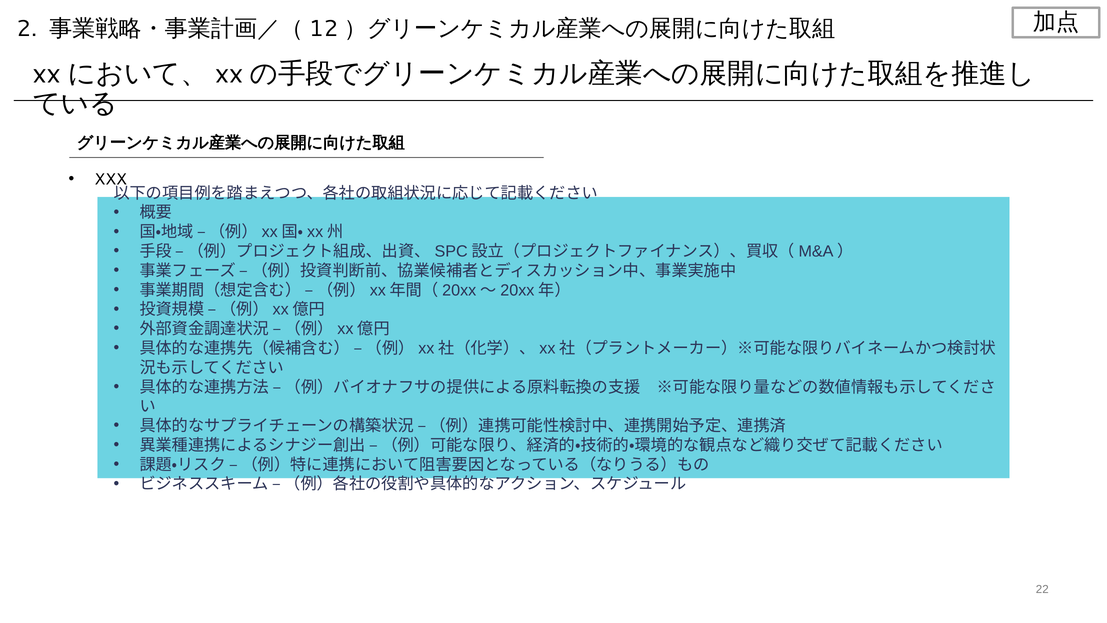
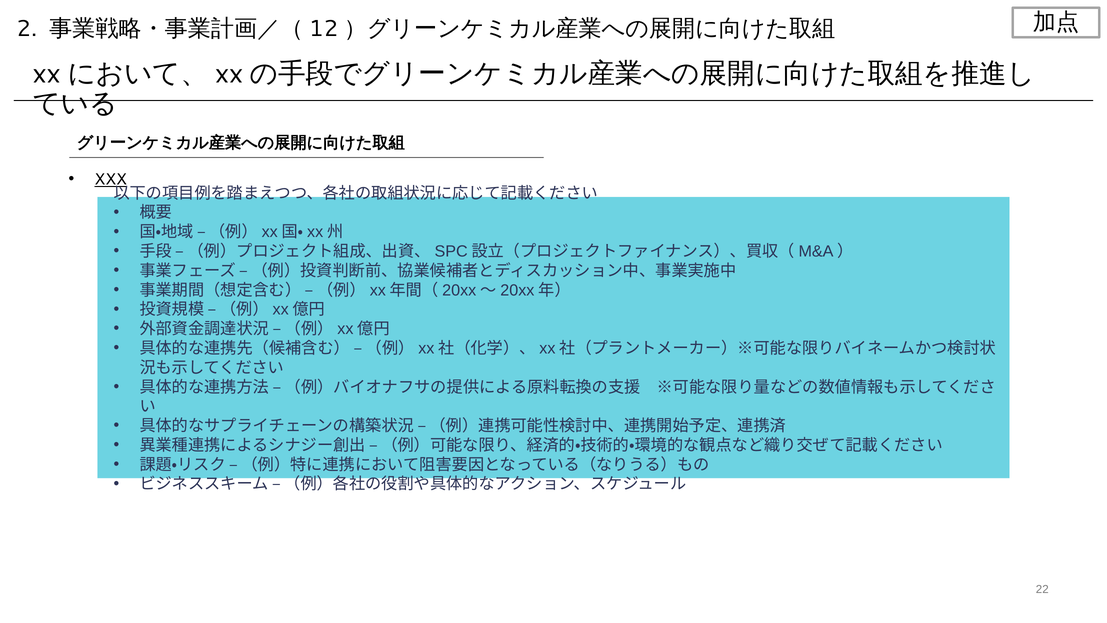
XXX underline: none -> present
